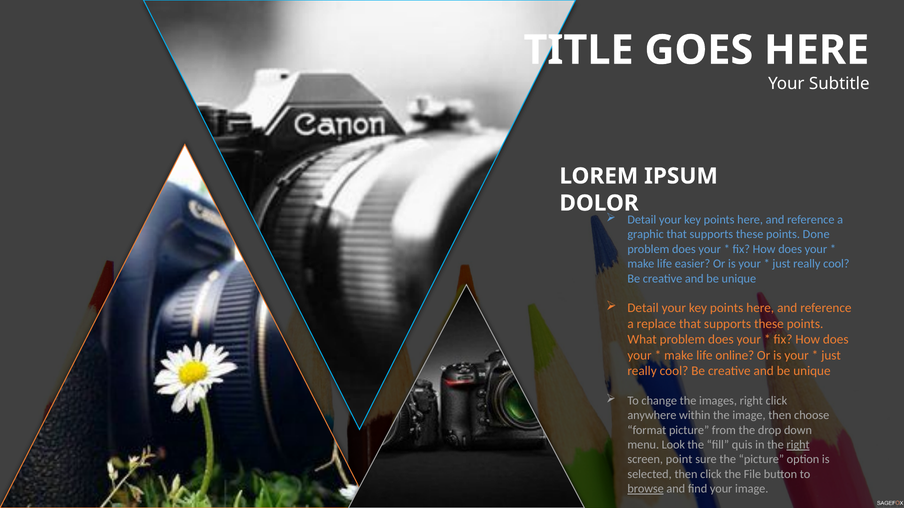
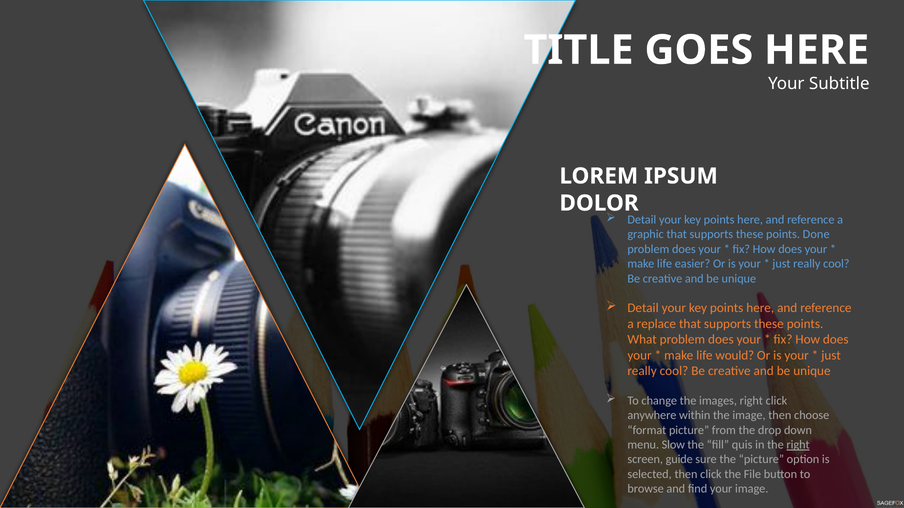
online: online -> would
Look: Look -> Slow
point: point -> guide
browse underline: present -> none
